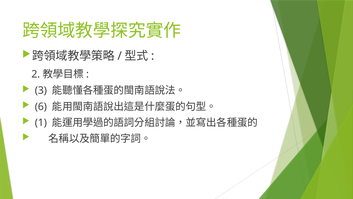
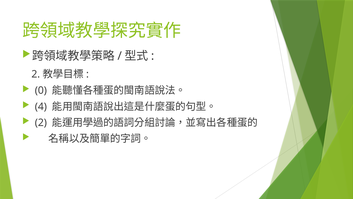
3: 3 -> 0
6: 6 -> 4
1 at (41, 122): 1 -> 2
